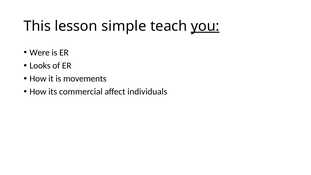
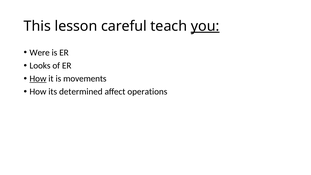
simple: simple -> careful
How at (38, 79) underline: none -> present
commercial: commercial -> determined
individuals: individuals -> operations
